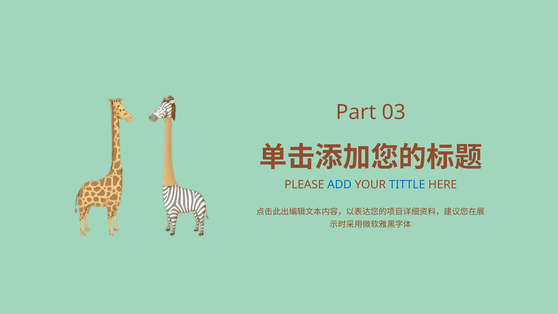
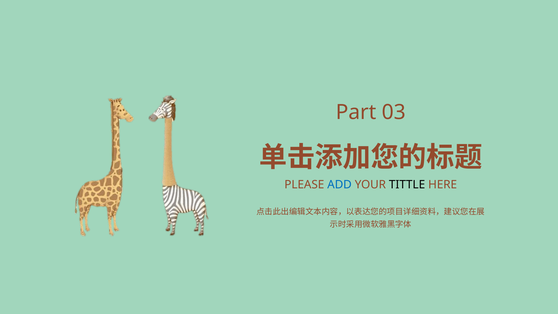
TITTLE colour: blue -> black
